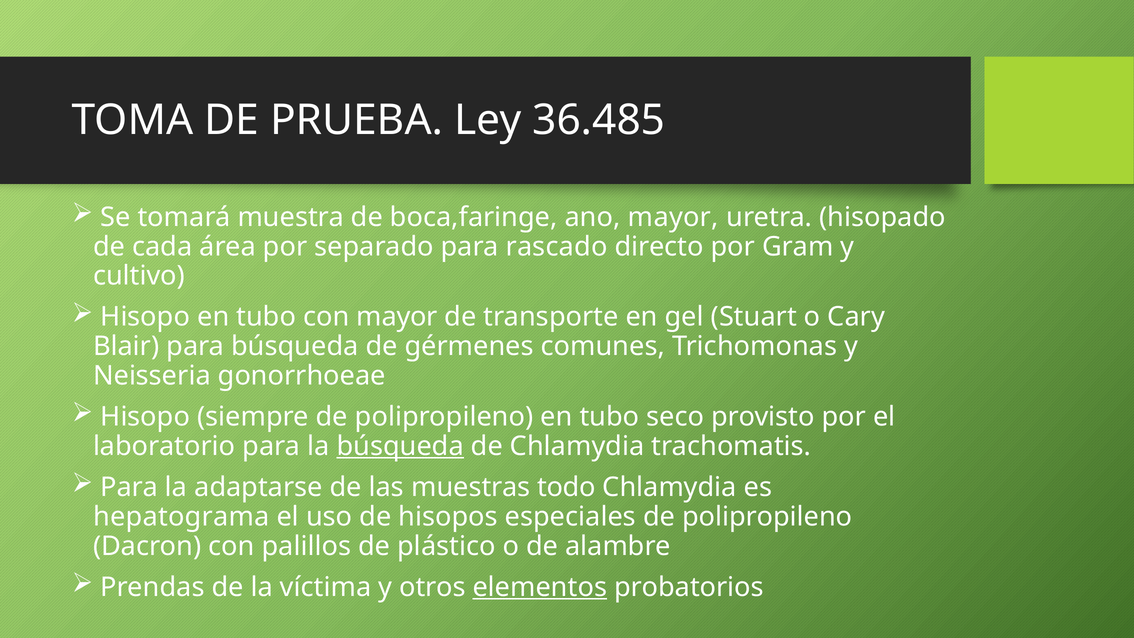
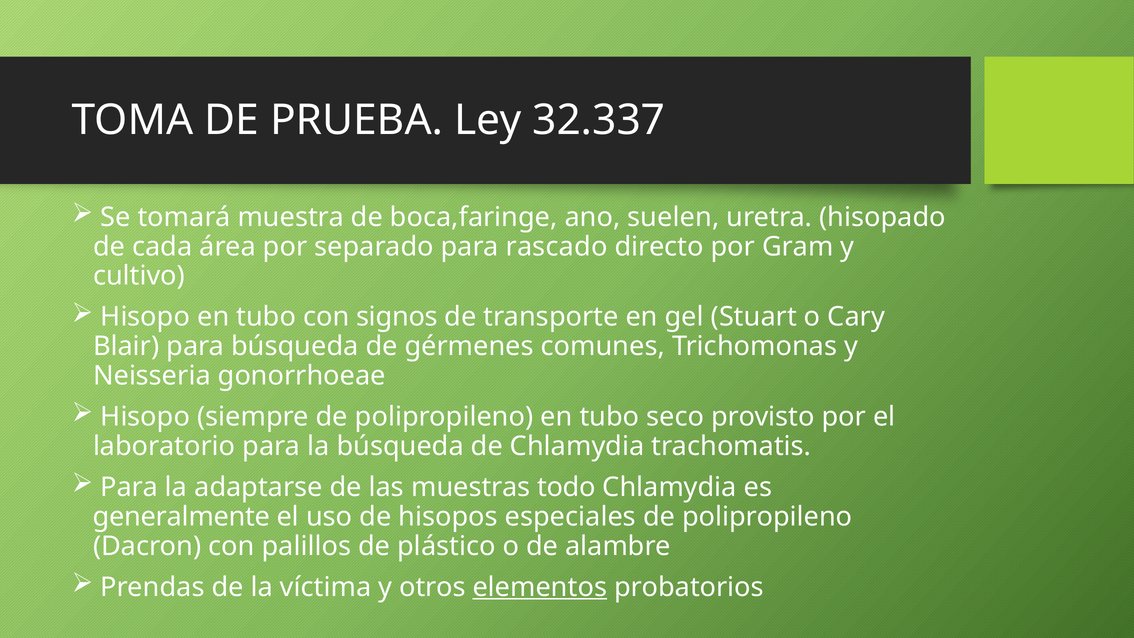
36.485: 36.485 -> 32.337
ano mayor: mayor -> suelen
con mayor: mayor -> signos
búsqueda at (400, 446) underline: present -> none
hepatograma: hepatograma -> generalmente
